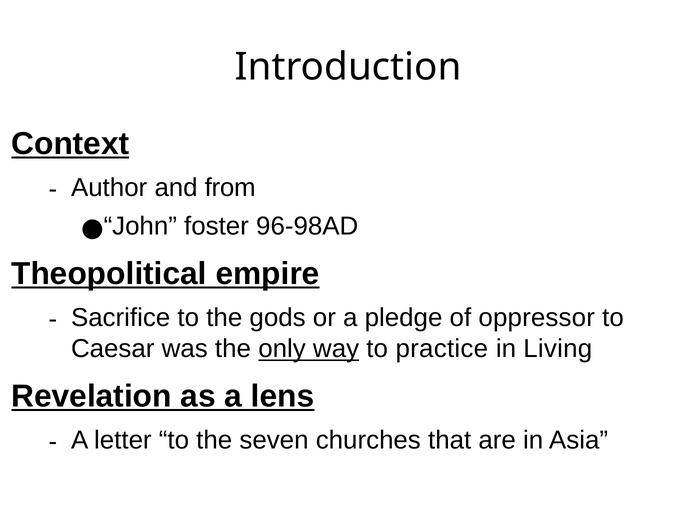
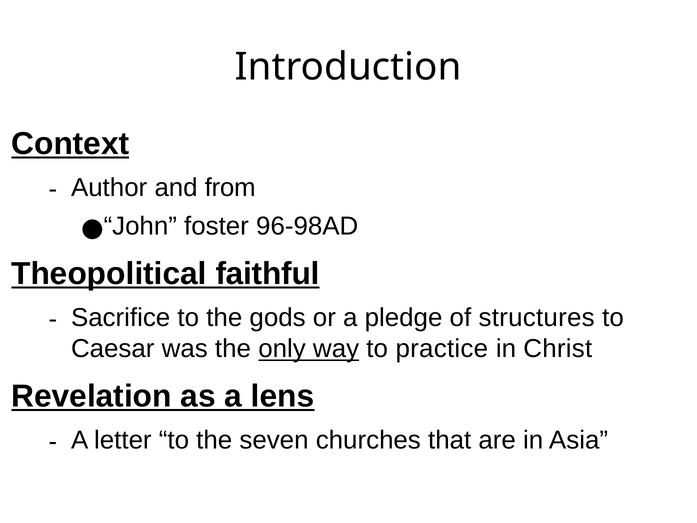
empire: empire -> faithful
oppressor: oppressor -> structures
Living: Living -> Christ
